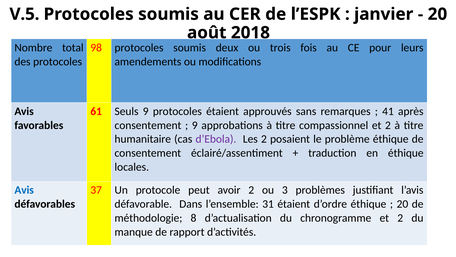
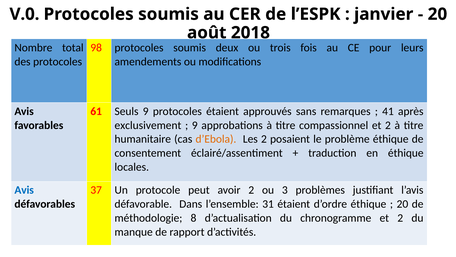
V.5: V.5 -> V.0
consentement at (148, 125): consentement -> exclusivement
d’Ebola colour: purple -> orange
